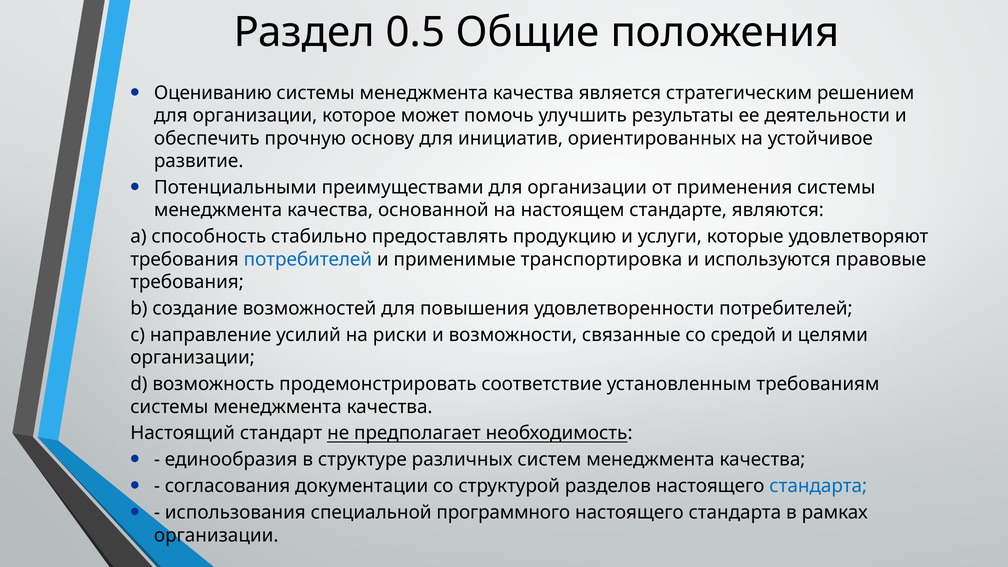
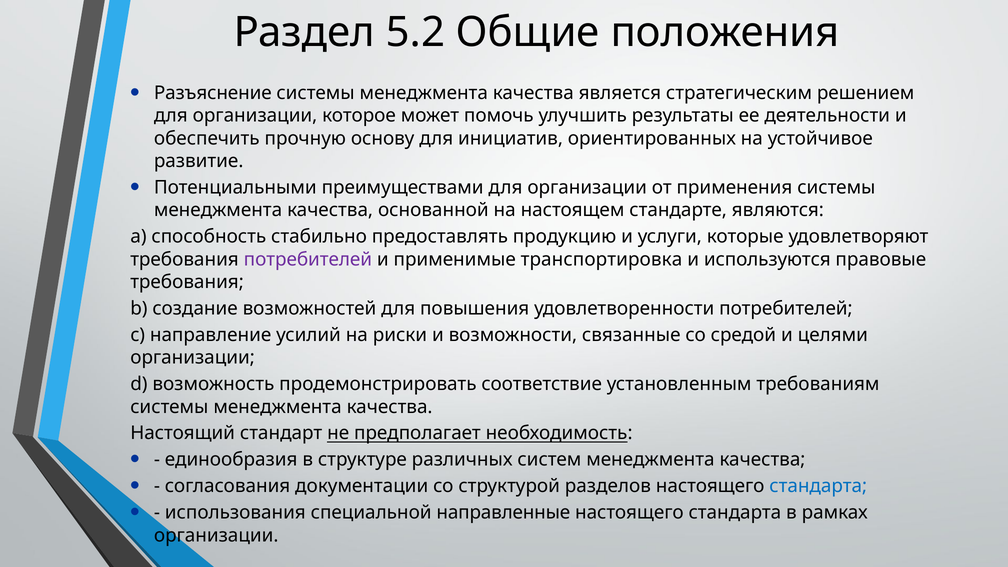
0.5: 0.5 -> 5.2
Оцениванию: Оцениванию -> Разъяснение
потребителей at (308, 259) colour: blue -> purple
программного: программного -> направленные
